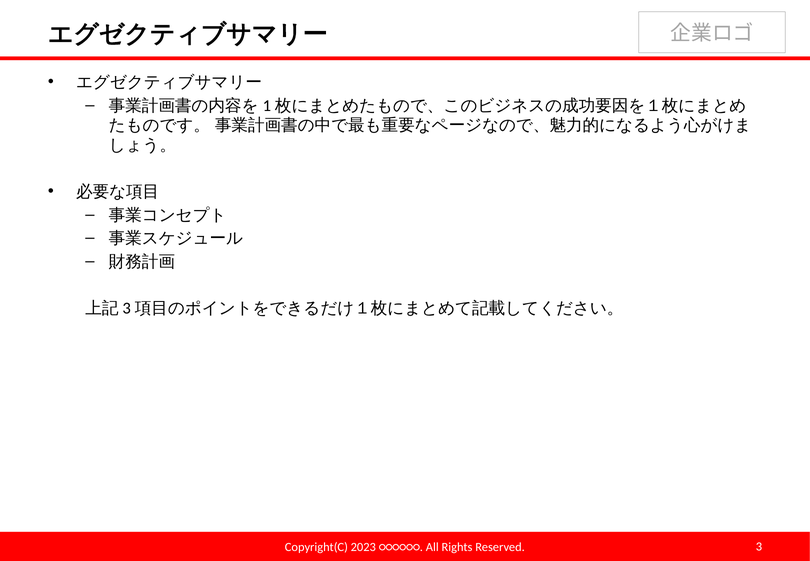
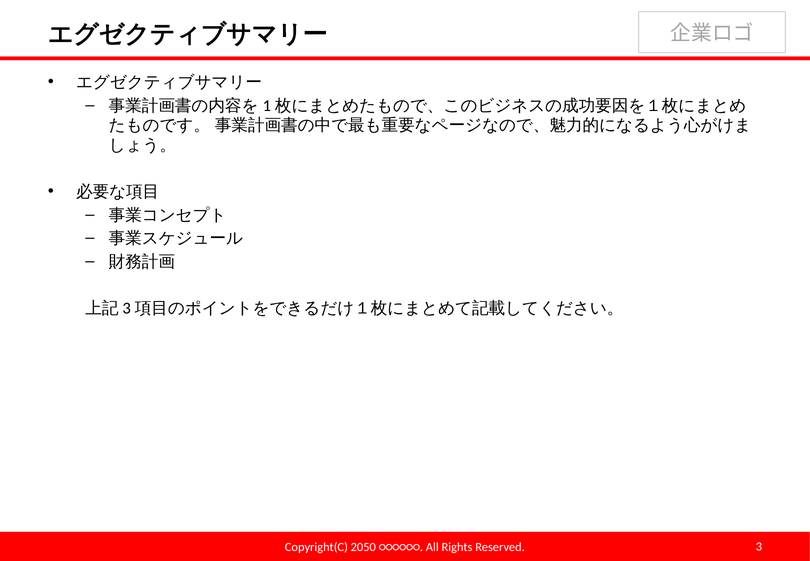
2023: 2023 -> 2050
